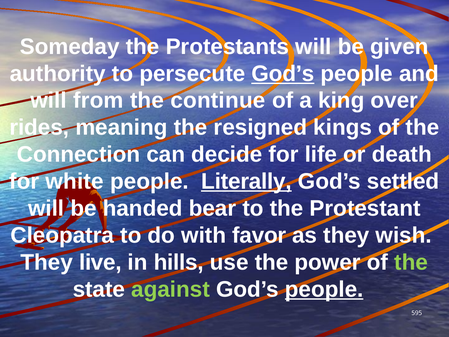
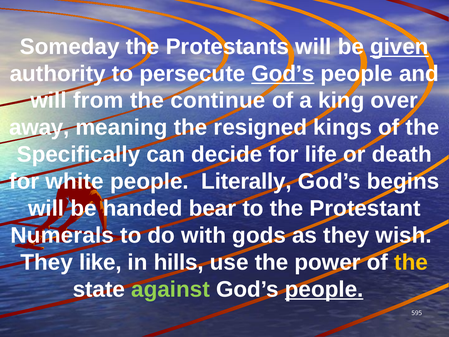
given underline: none -> present
rides: rides -> away
Connection: Connection -> Specifically
Literally underline: present -> none
settled: settled -> begins
Cleopatra: Cleopatra -> Numerals
favor: favor -> gods
live: live -> like
the at (411, 262) colour: light green -> yellow
